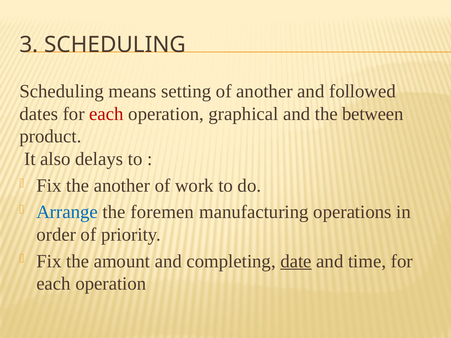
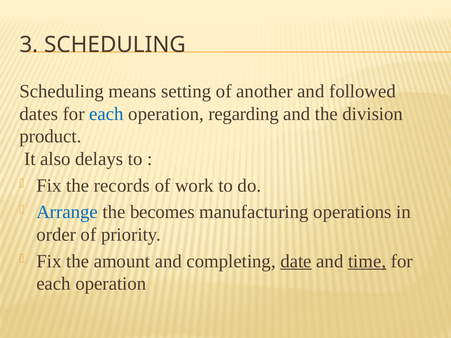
each at (106, 114) colour: red -> blue
graphical: graphical -> regarding
between: between -> division
the another: another -> records
foremen: foremen -> becomes
time underline: none -> present
